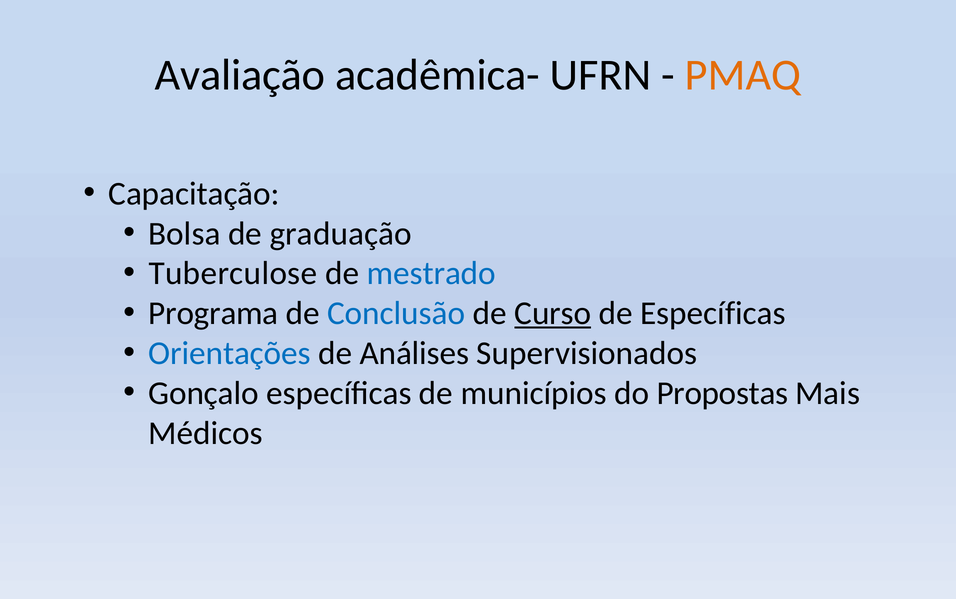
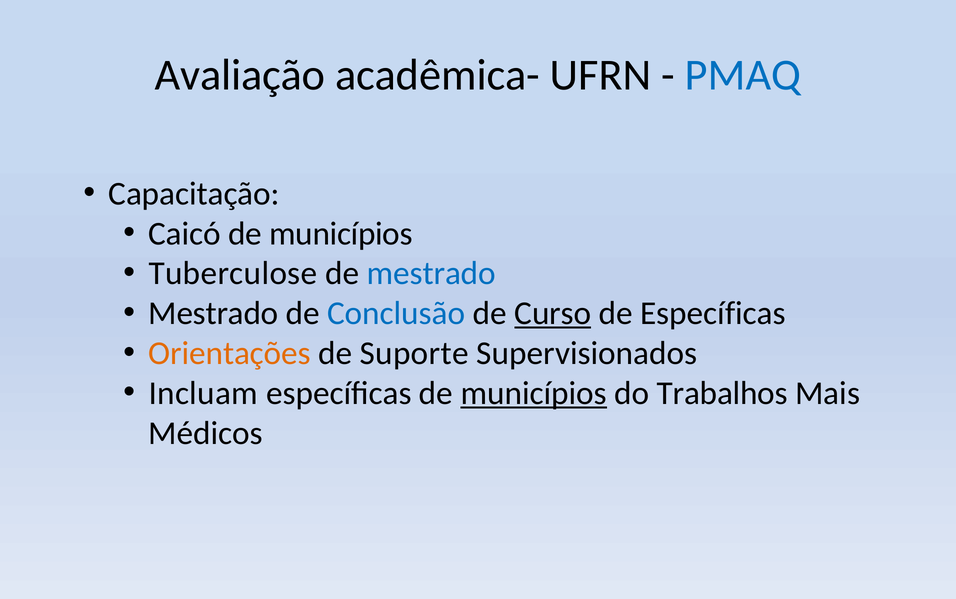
PMAQ colour: orange -> blue
Bolsa: Bolsa -> Caicó
graduação at (341, 234): graduação -> municípios
Programa at (213, 313): Programa -> Mestrado
Orientações colour: blue -> orange
Análises: Análises -> Suporte
Gonçalo: Gonçalo -> Incluam
municípios at (534, 393) underline: none -> present
Propostas: Propostas -> Trabalhos
